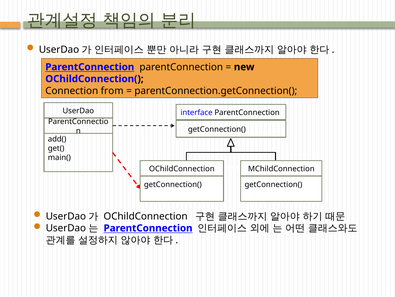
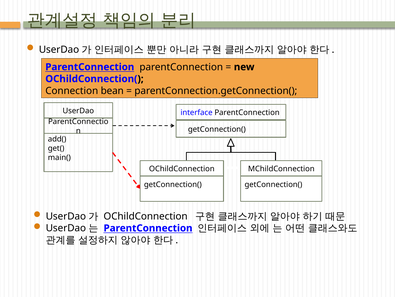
from: from -> bean
